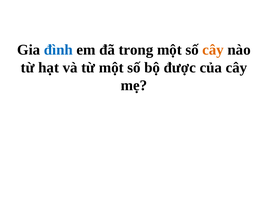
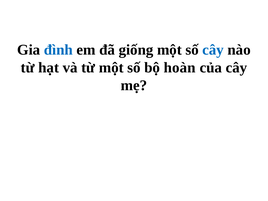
trong: trong -> giống
cây at (213, 50) colour: orange -> blue
được: được -> hoàn
